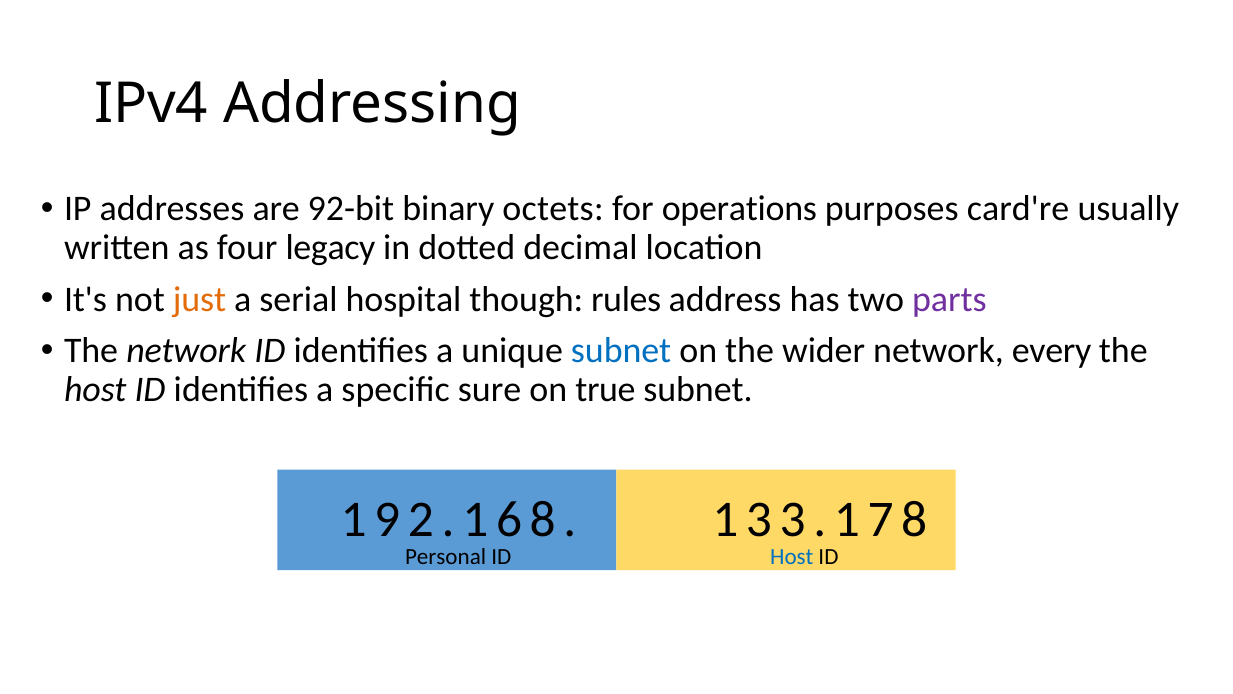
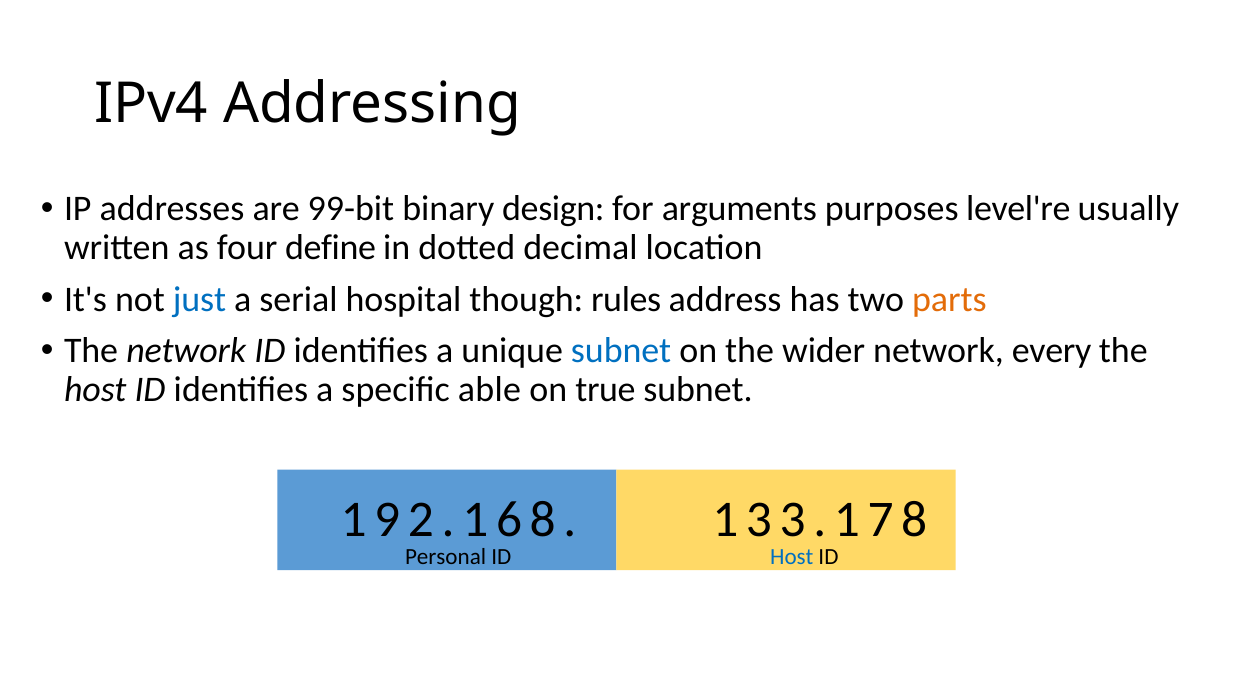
92-bit: 92-bit -> 99-bit
octets: octets -> design
operations: operations -> arguments
card're: card're -> level're
legacy: legacy -> define
just colour: orange -> blue
parts colour: purple -> orange
sure: sure -> able
